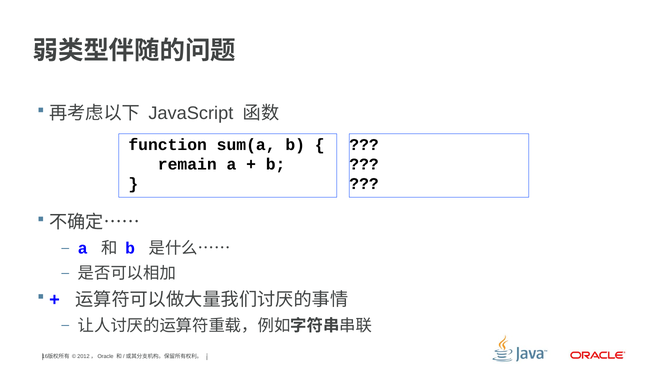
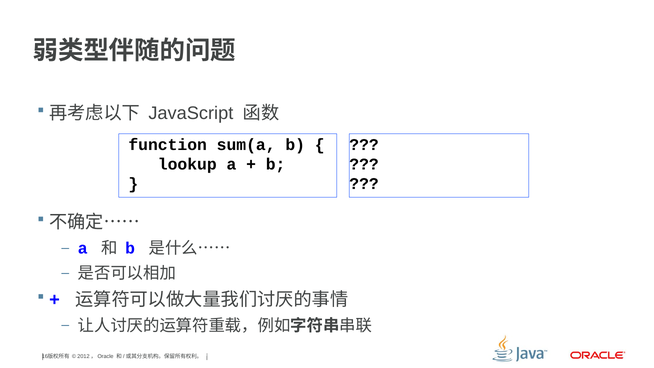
remain: remain -> lookup
